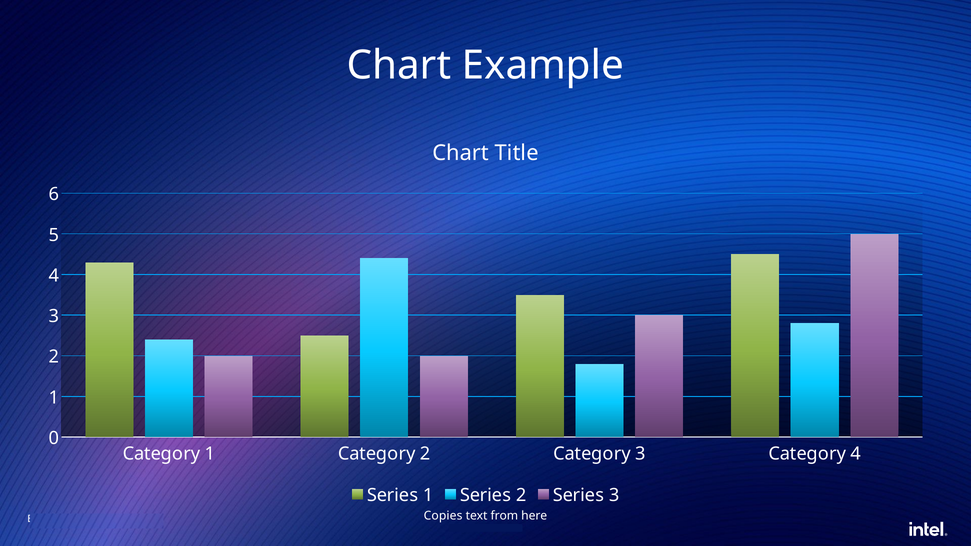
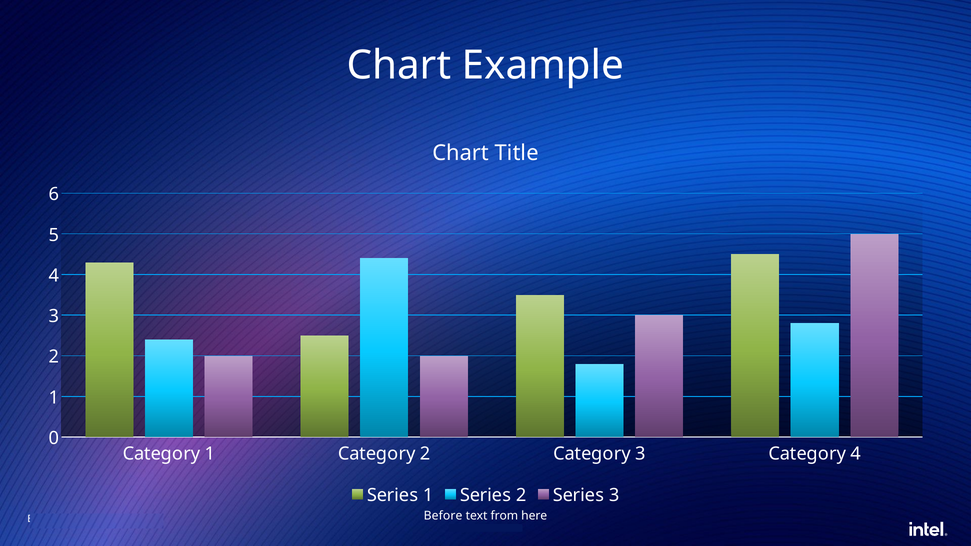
Copies: Copies -> Before
